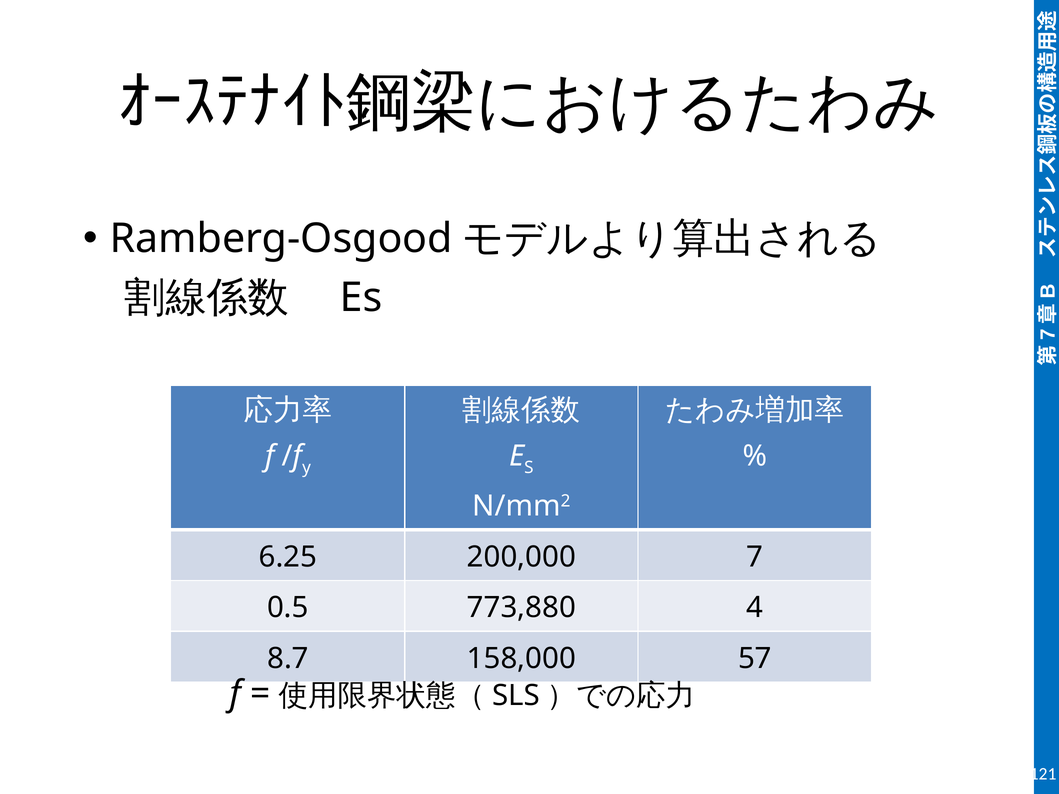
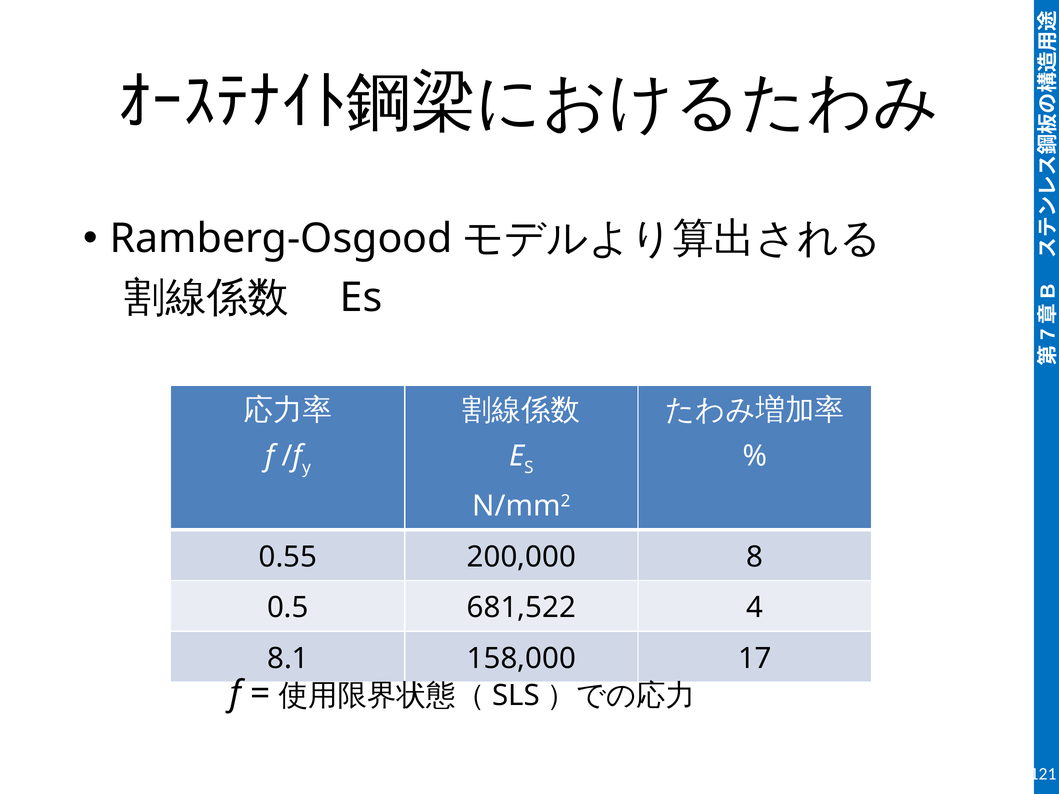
6.25: 6.25 -> 0.55
200,000 7: 7 -> 8
773,880: 773,880 -> 681,522
8.7: 8.7 -> 8.1
57: 57 -> 17
